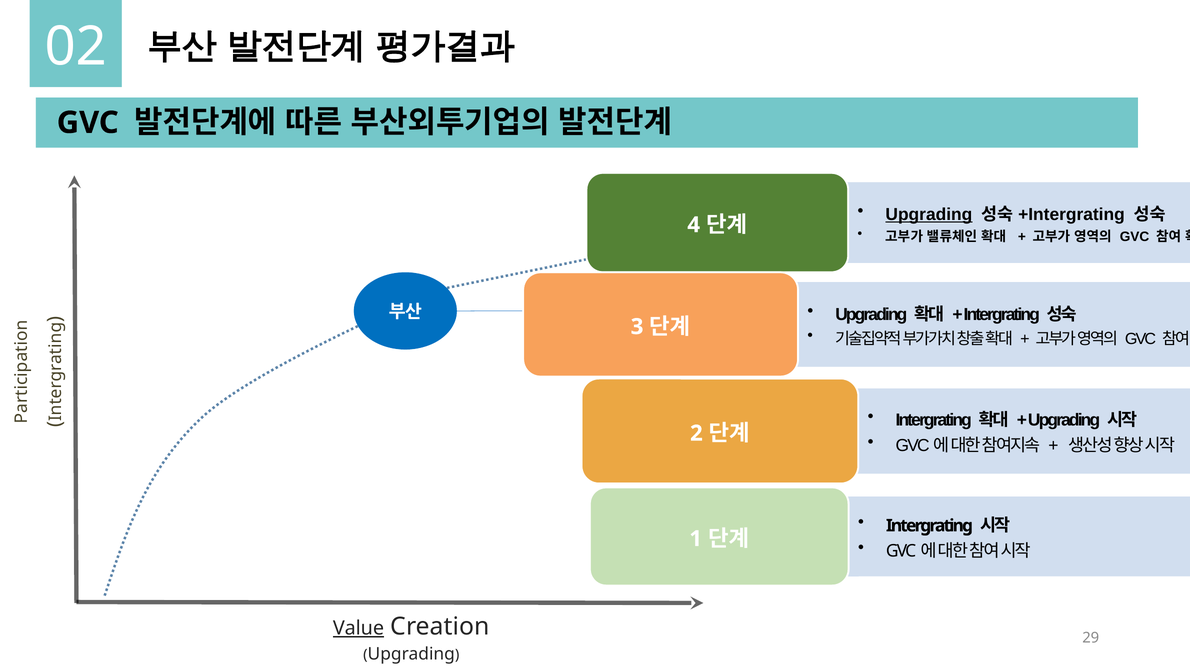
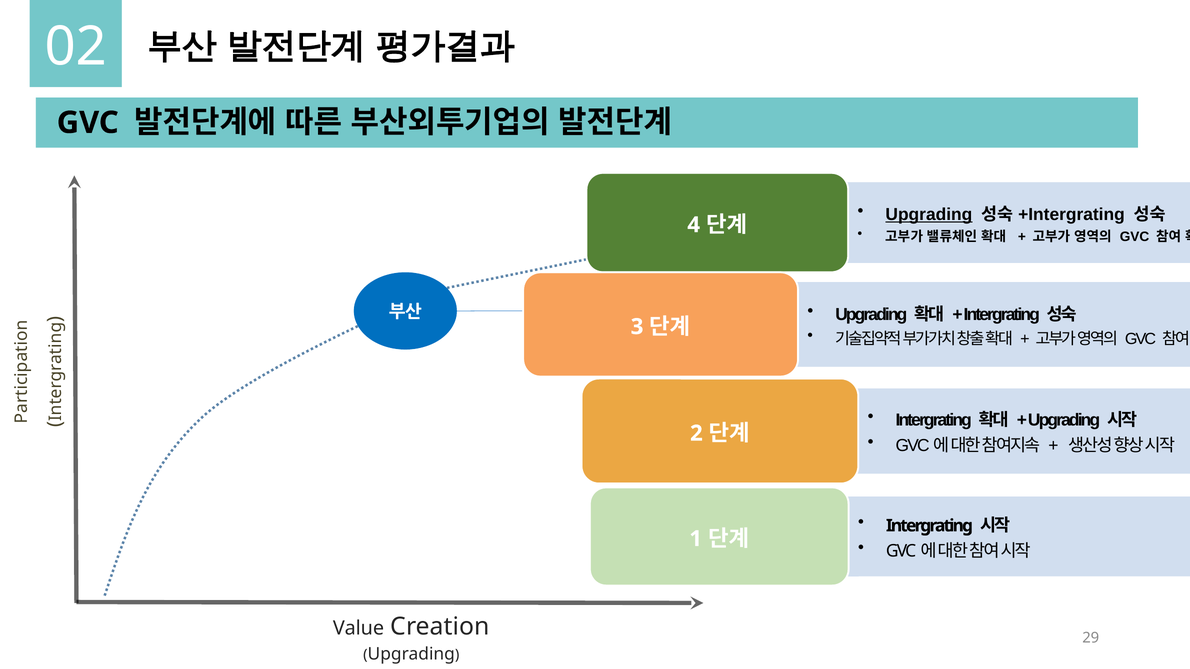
Value underline: present -> none
